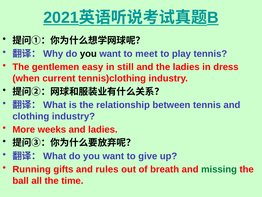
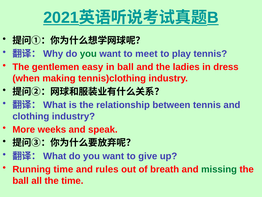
you at (88, 54) colour: black -> green
in still: still -> ball
current: current -> making
and ladies: ladies -> speak
Running gifts: gifts -> time
